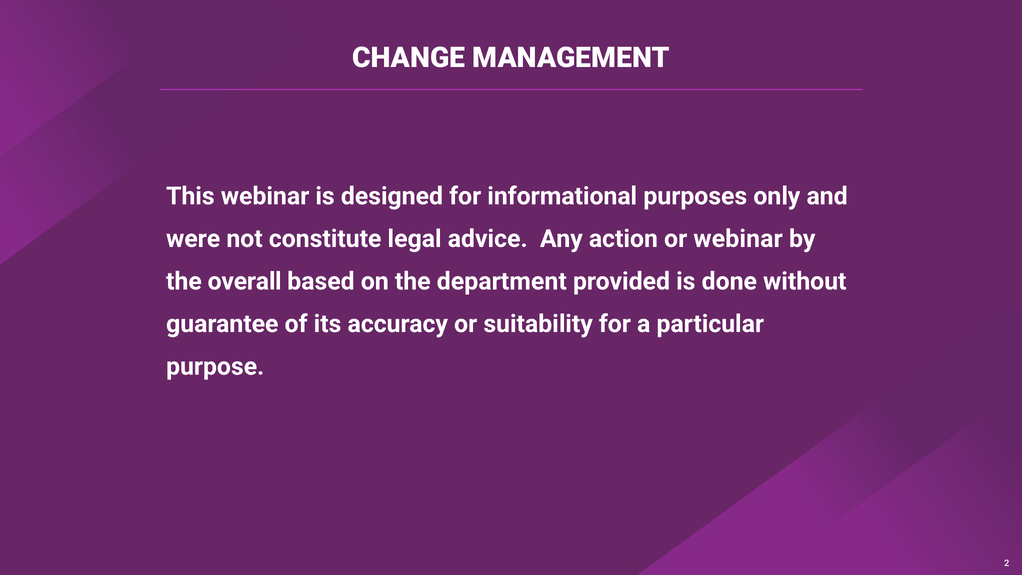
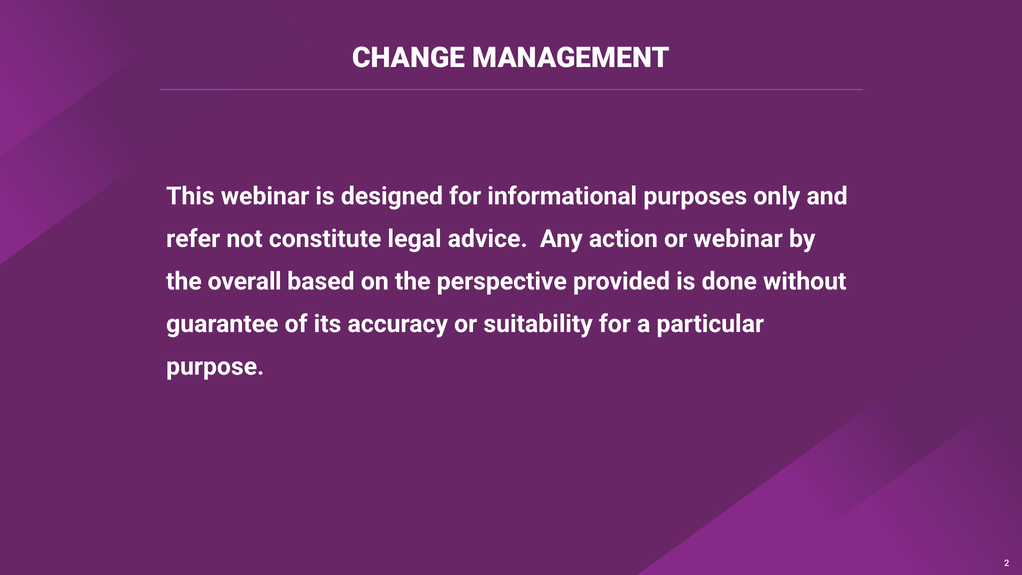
were: were -> refer
department: department -> perspective
